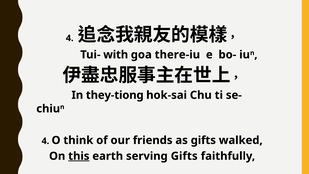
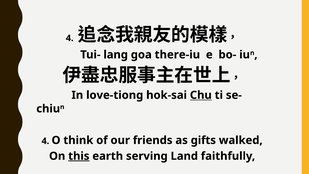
with: with -> lang
they-tiong: they-tiong -> love-tiong
Chu underline: none -> present
serving Gifts: Gifts -> Land
